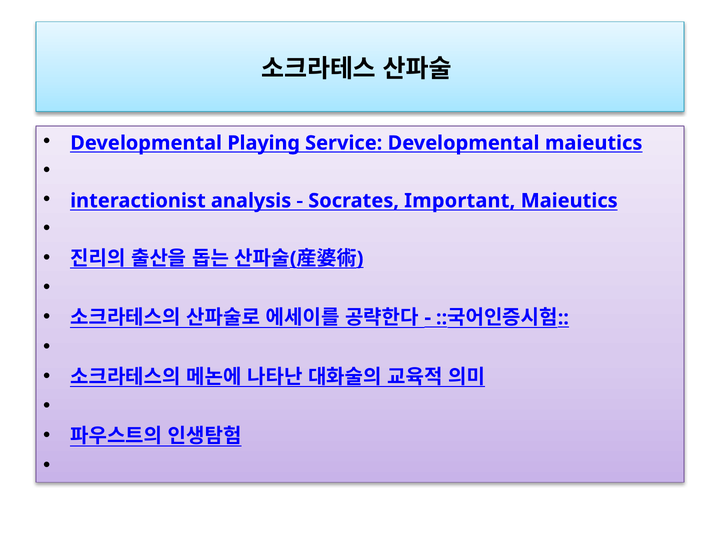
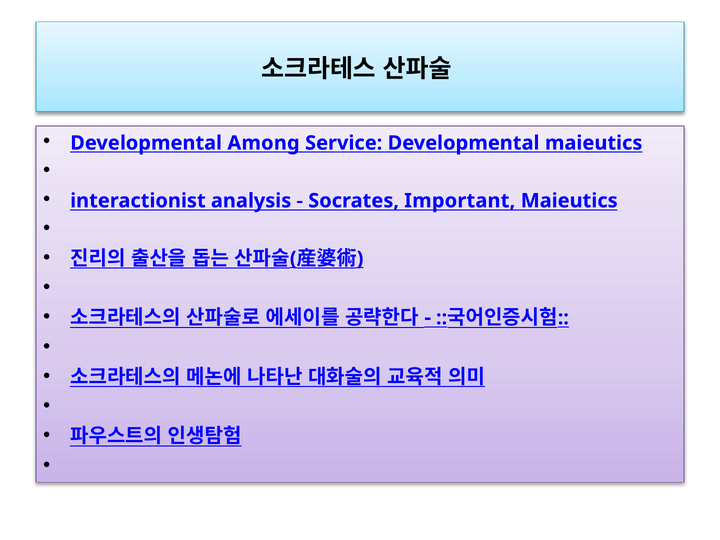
Playing: Playing -> Among
